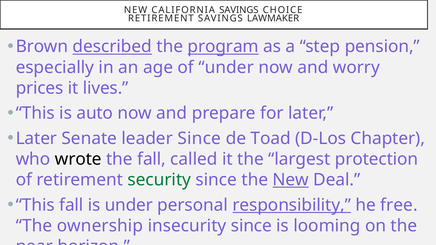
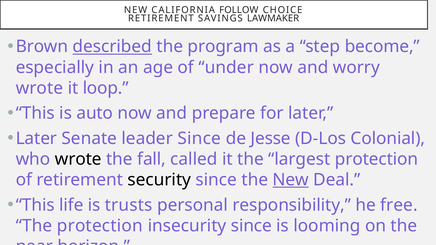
CALIFORNIA SAVINGS: SAVINGS -> FOLLOW
program underline: present -> none
pension: pension -> become
prices at (40, 88): prices -> wrote
lives: lives -> loop
Toad: Toad -> Jesse
Chapter: Chapter -> Colonial
security colour: green -> black
This fall: fall -> life
is under: under -> trusts
responsibility underline: present -> none
The ownership: ownership -> protection
